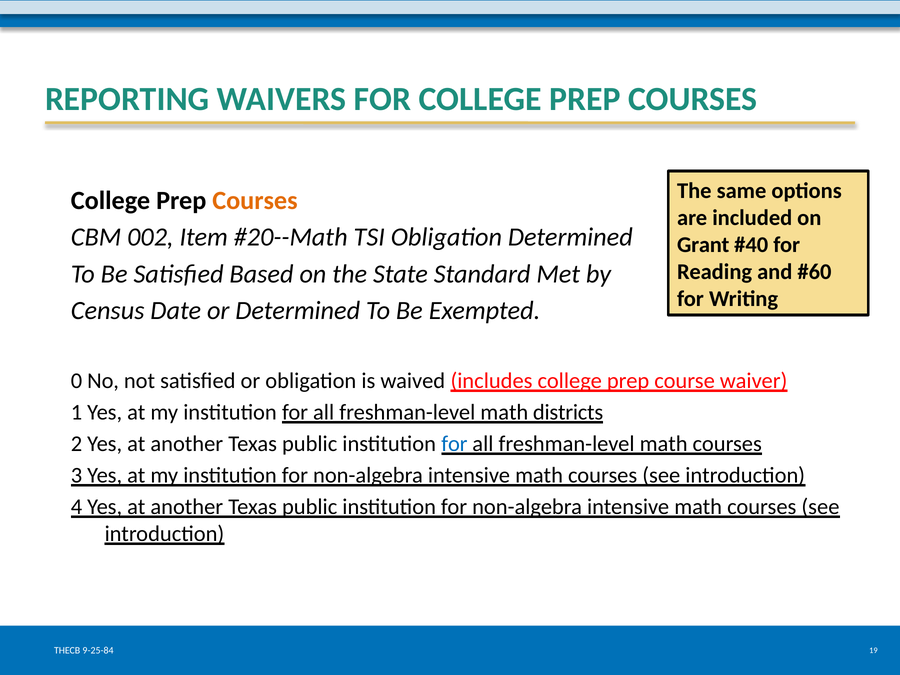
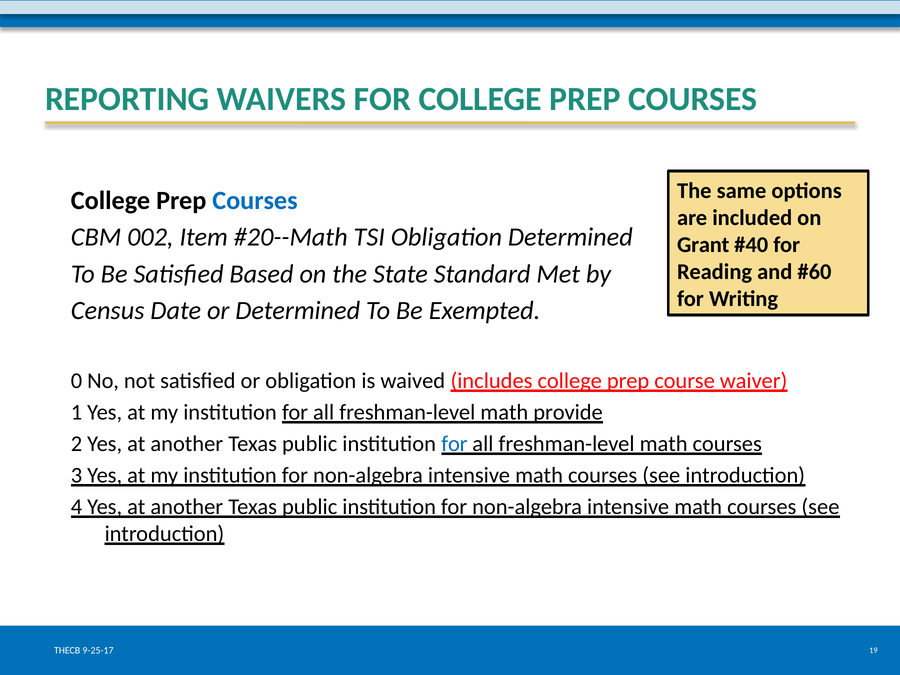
Courses at (255, 200) colour: orange -> blue
districts: districts -> provide
9-25-84: 9-25-84 -> 9-25-17
